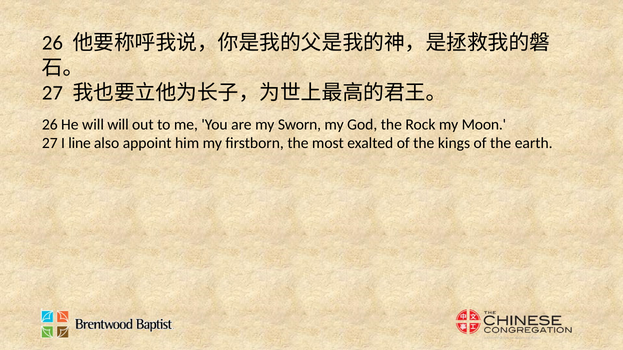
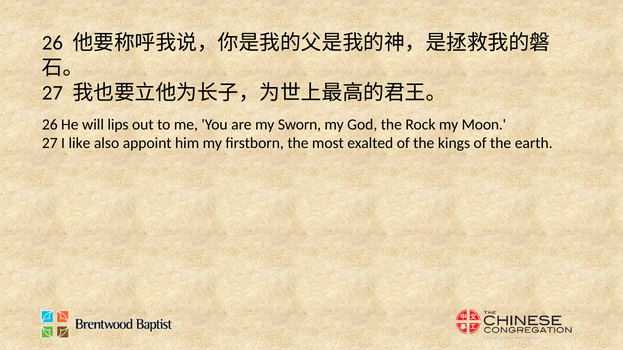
will will: will -> lips
line: line -> like
